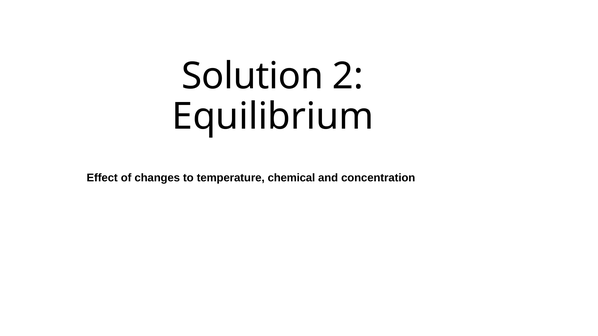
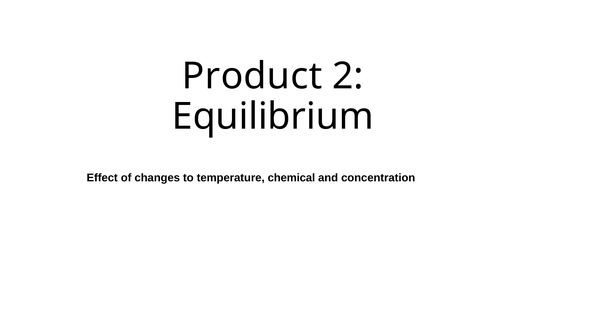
Solution: Solution -> Product
